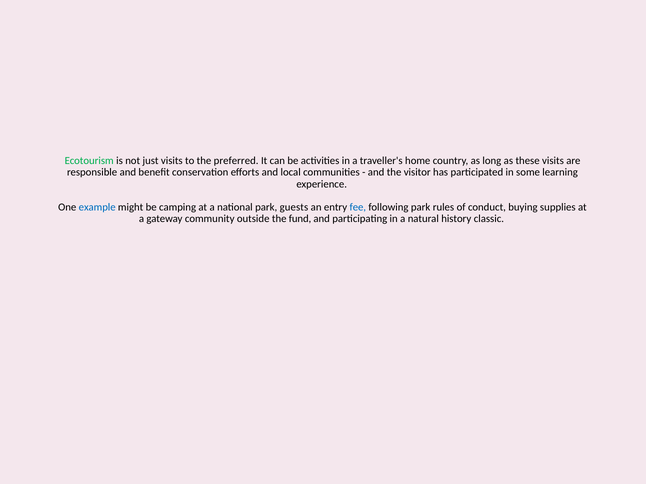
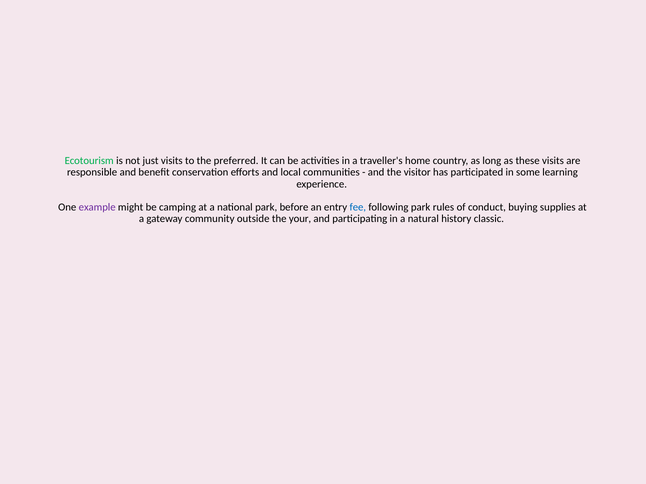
example colour: blue -> purple
guests: guests -> before
fund: fund -> your
